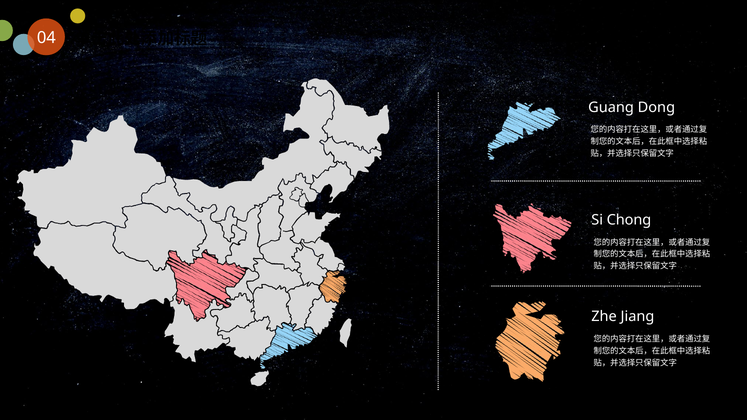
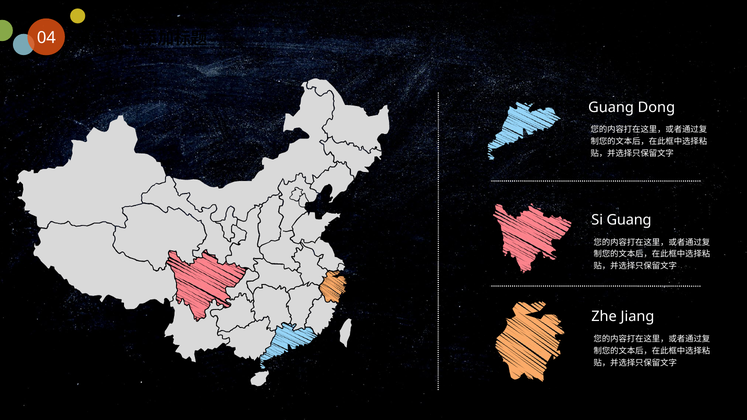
Si Chong: Chong -> Guang
